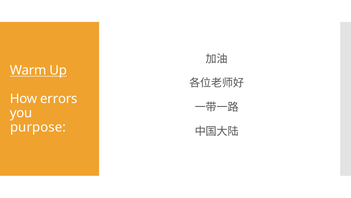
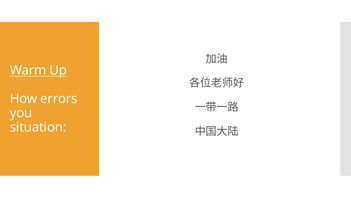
purpose: purpose -> situation
